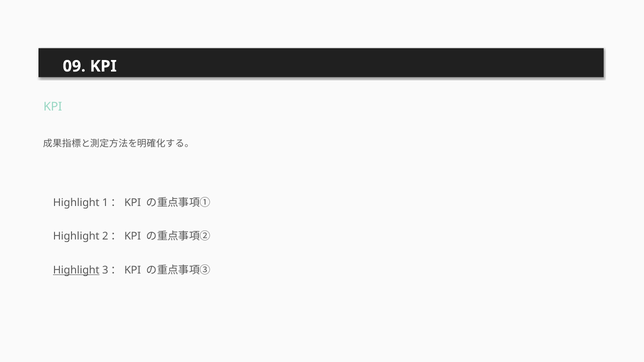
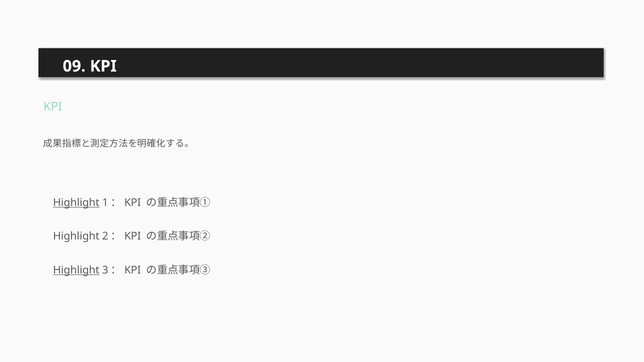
Highlight at (76, 203) underline: none -> present
